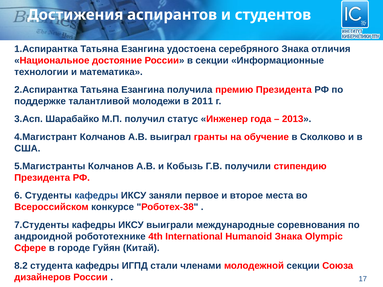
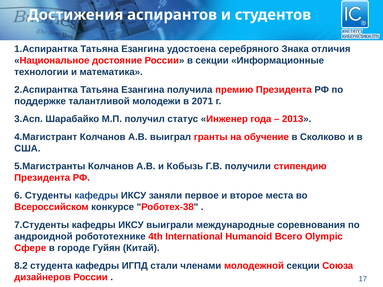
2011: 2011 -> 2071
Humanoid Знака: Знака -> Всего
